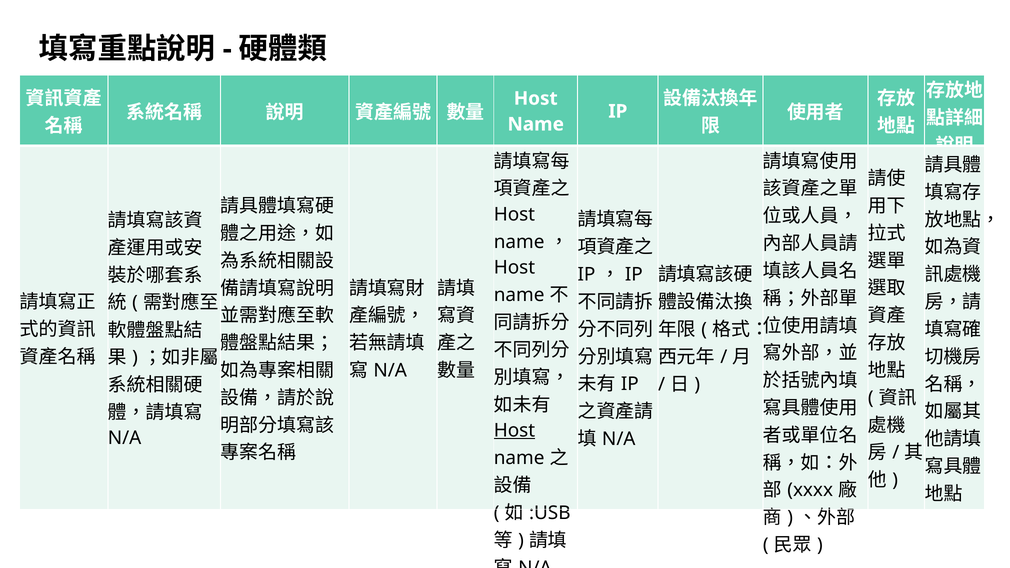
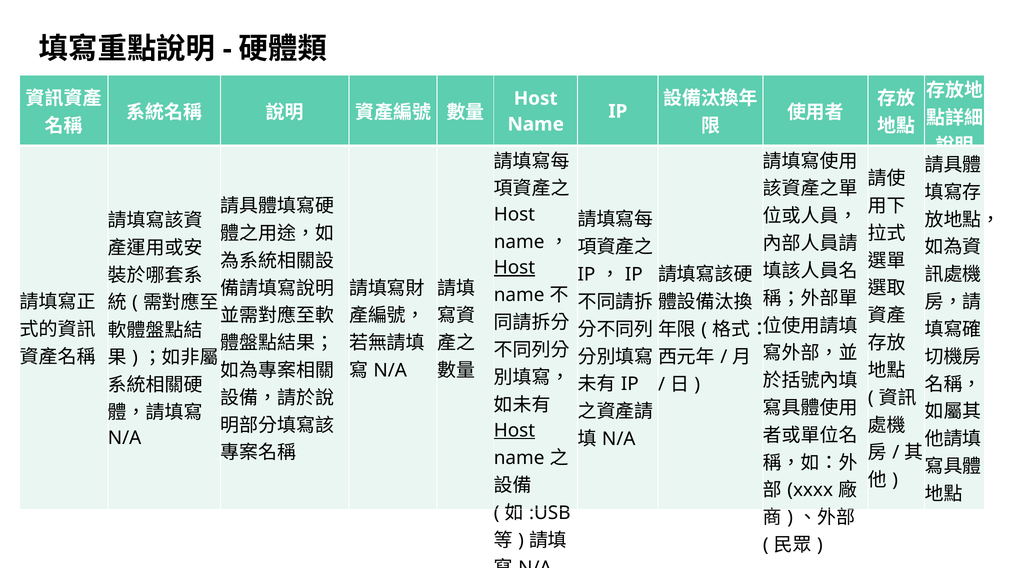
Host at (514, 268) underline: none -> present
